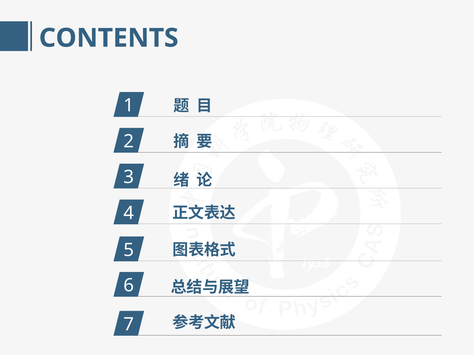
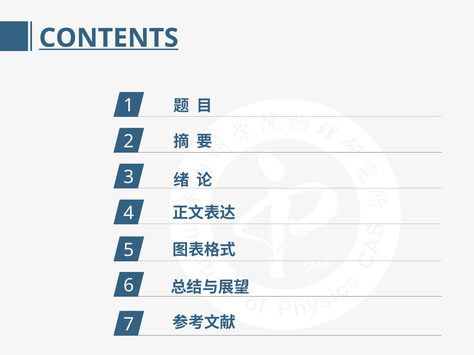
CONTENTS underline: none -> present
